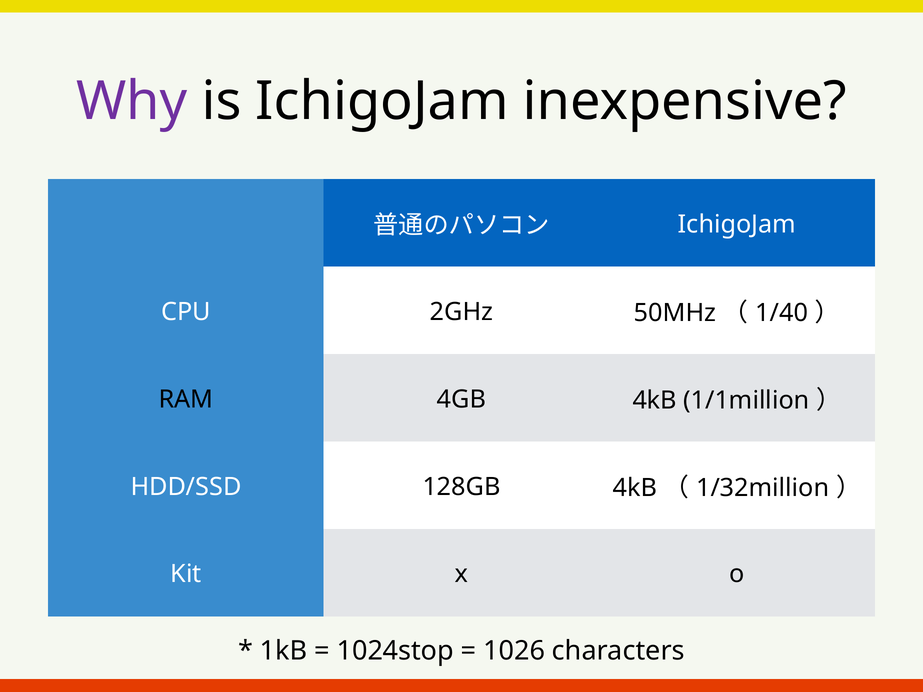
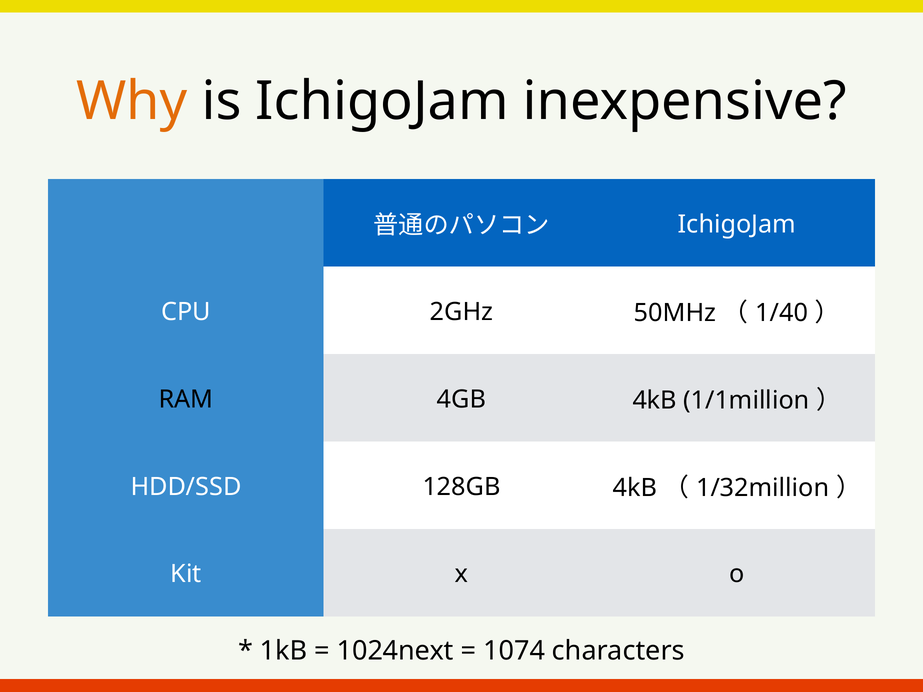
Why colour: purple -> orange
1024stop: 1024stop -> 1024next
1026: 1026 -> 1074
